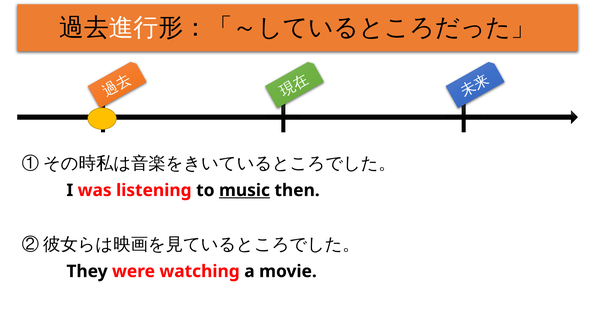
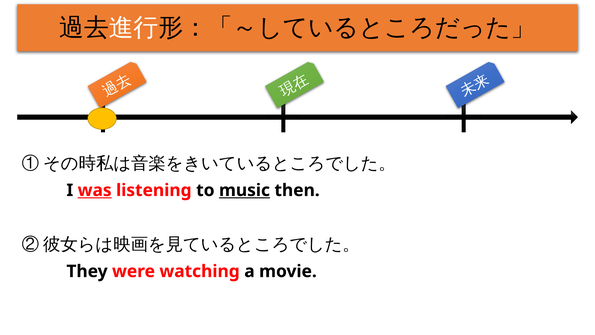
was underline: none -> present
